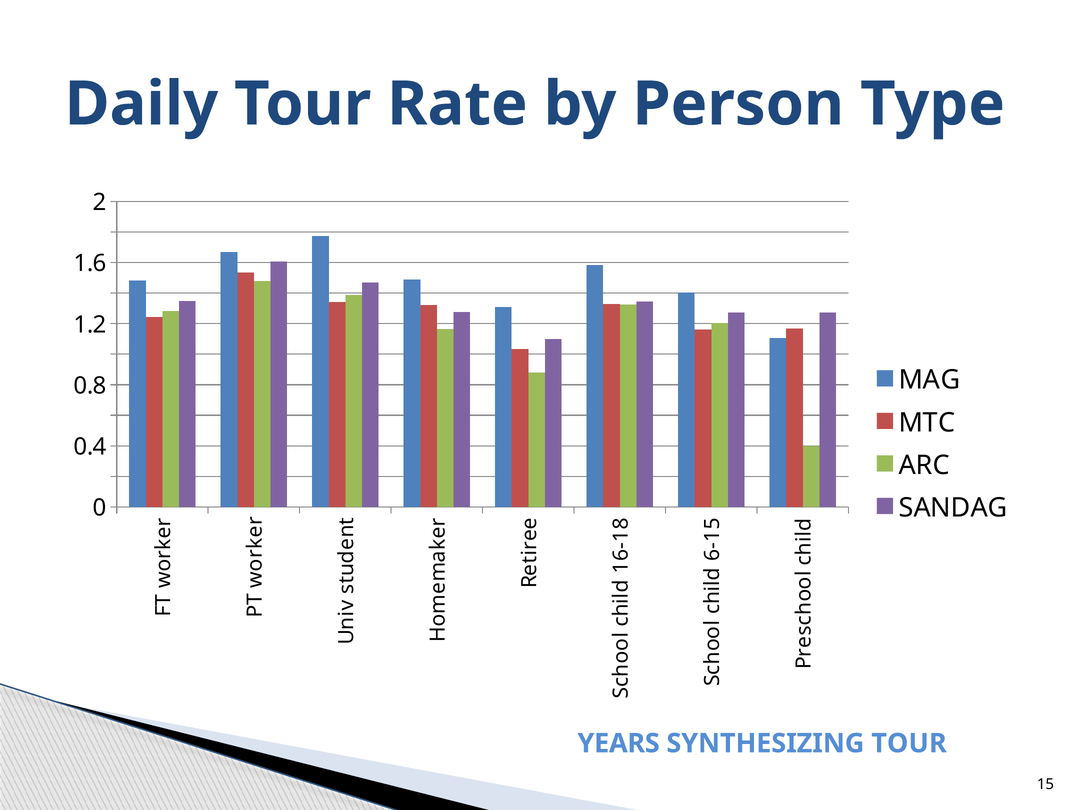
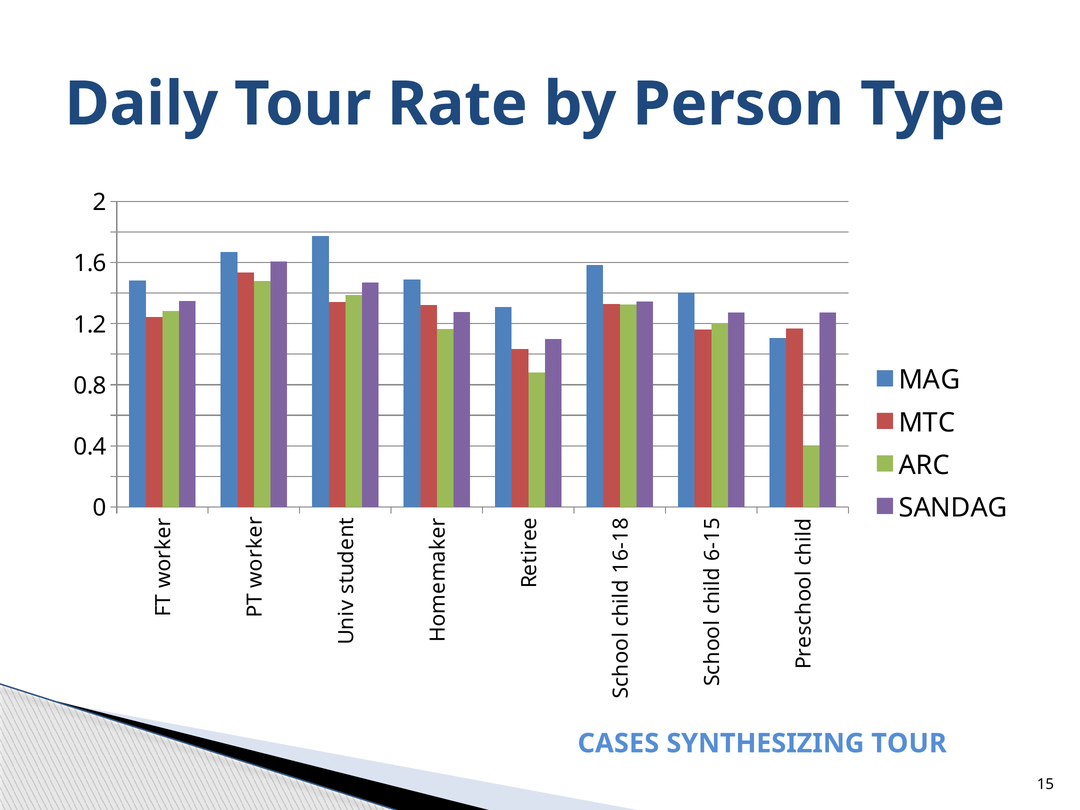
YEARS: YEARS -> CASES
